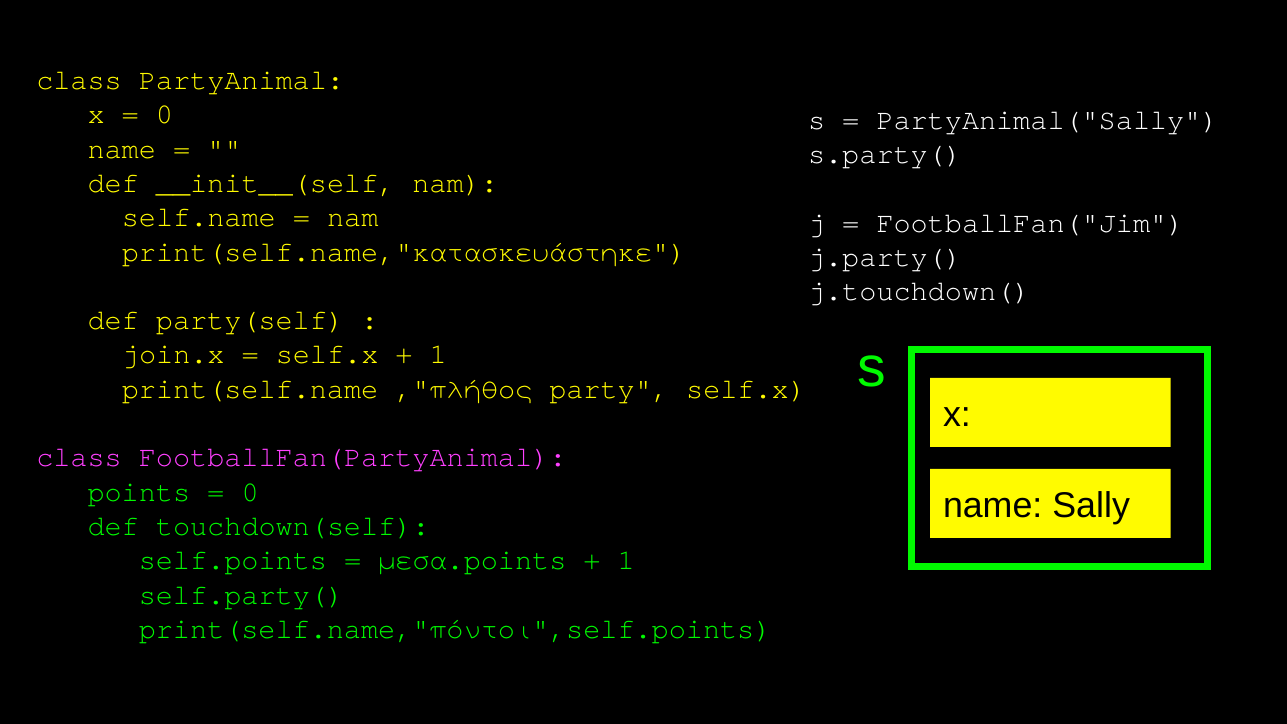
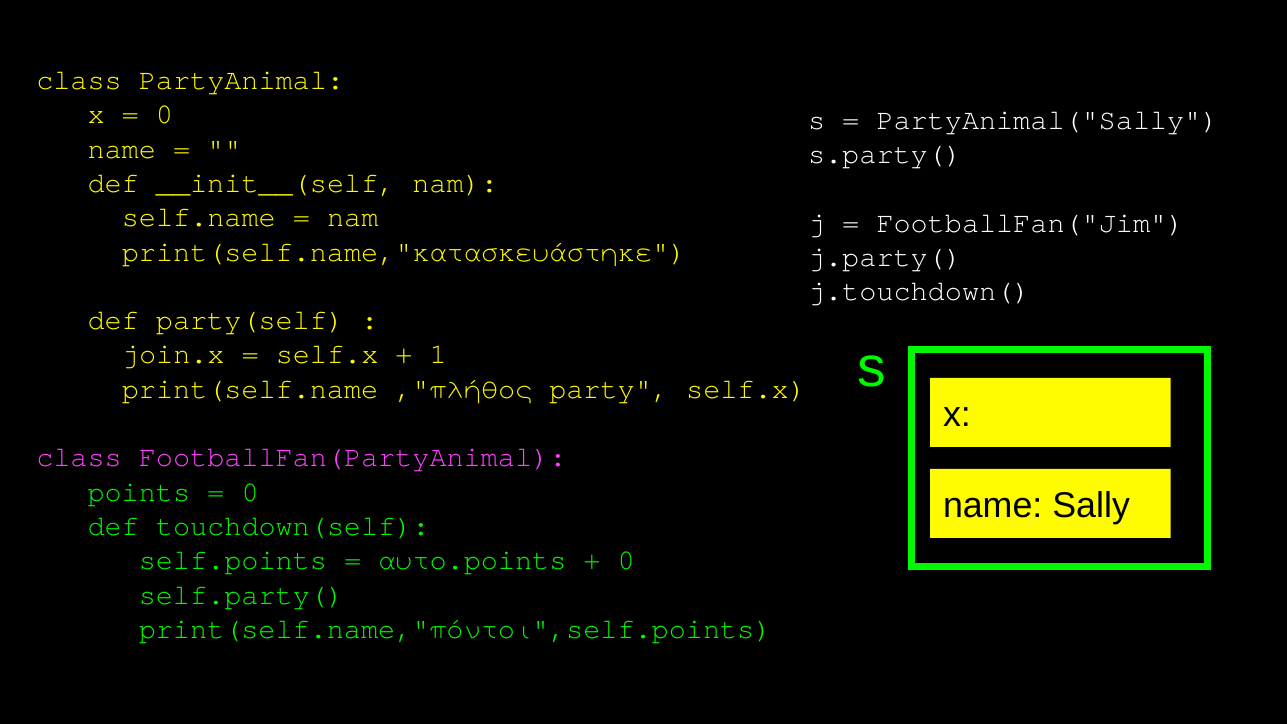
μέσα.points: μέσα.points -> αυτό.points
1 at (626, 560): 1 -> 0
